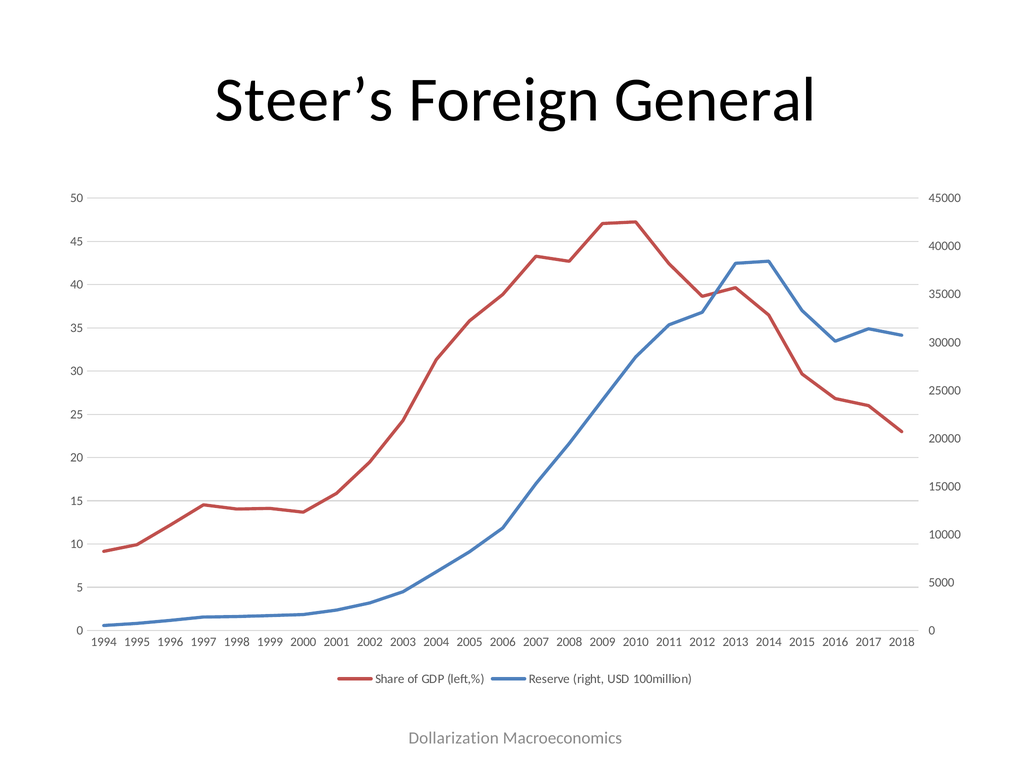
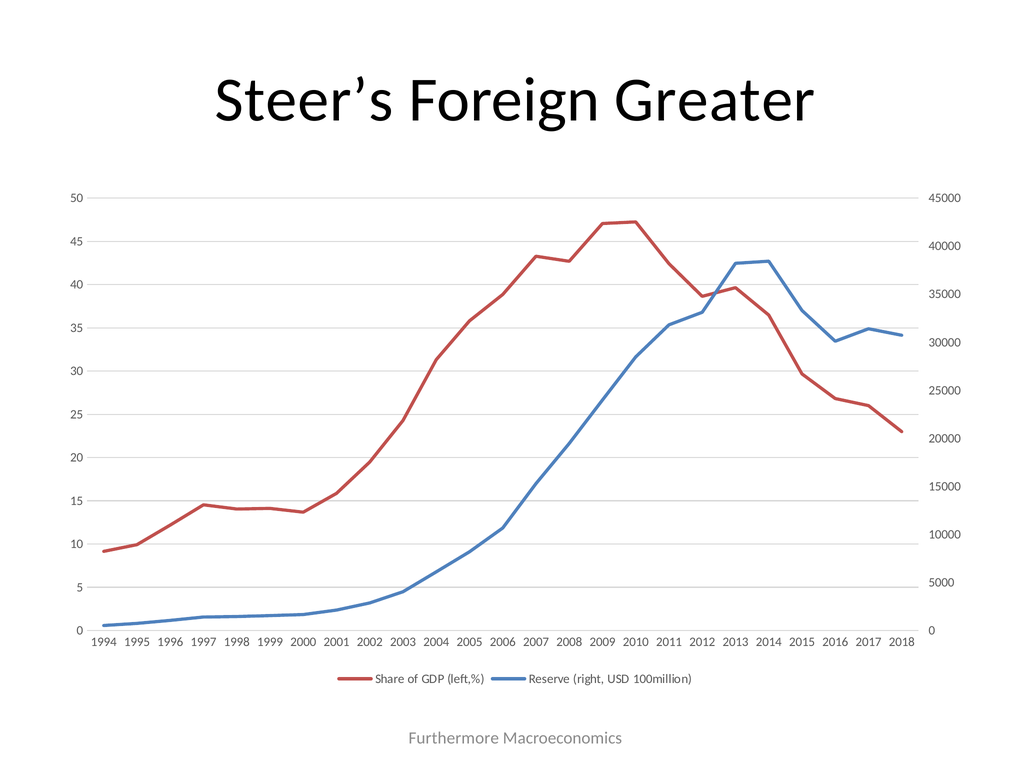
General: General -> Greater
Dollarization: Dollarization -> Furthermore
